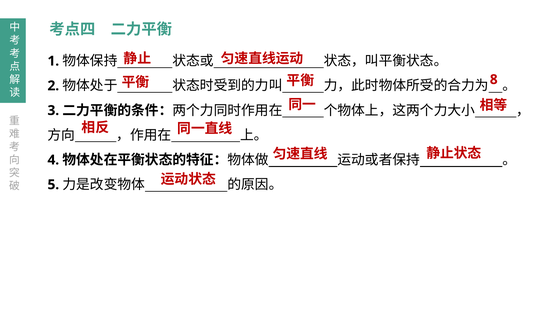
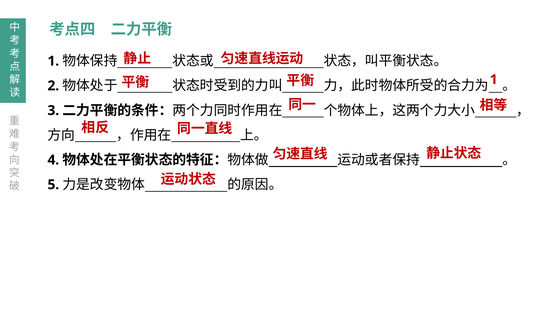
8 at (494, 80): 8 -> 1
